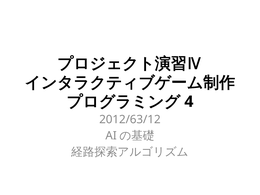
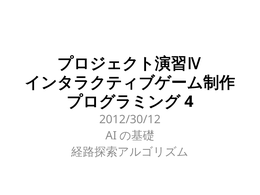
2012/63/12: 2012/63/12 -> 2012/30/12
